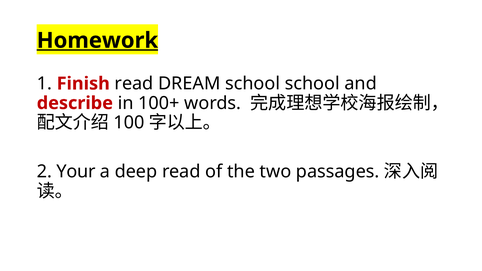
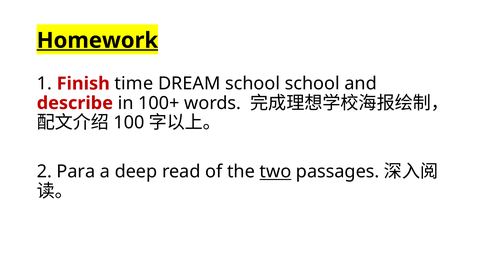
Finish read: read -> time
Your: Your -> Para
two underline: none -> present
